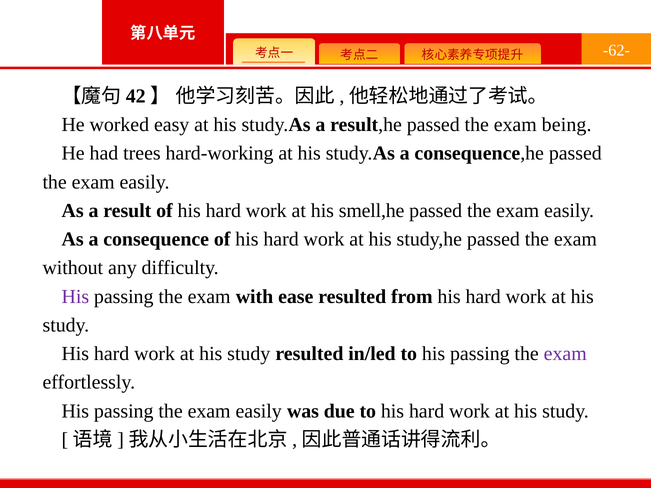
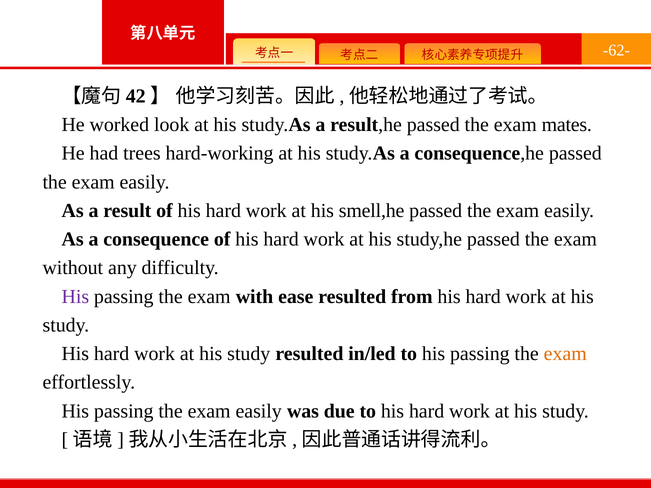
easy: easy -> look
being: being -> mates
exam at (565, 354) colour: purple -> orange
